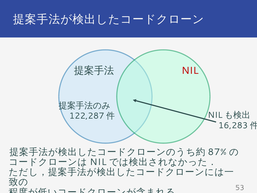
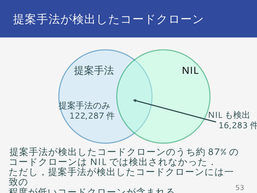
NIL at (190, 71) colour: red -> black
